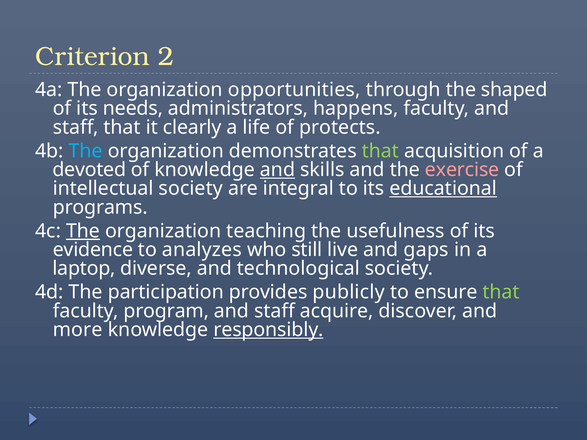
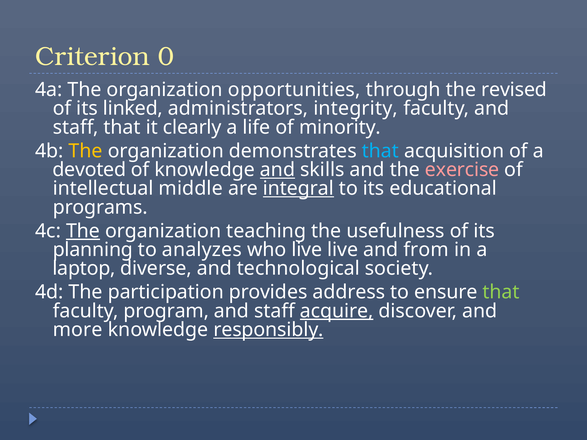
2: 2 -> 0
shaped: shaped -> revised
needs: needs -> linked
happens: happens -> integrity
protects: protects -> minority
The at (86, 151) colour: light blue -> yellow
that at (380, 151) colour: light green -> light blue
intellectual society: society -> middle
integral underline: none -> present
educational underline: present -> none
evidence: evidence -> planning
who still: still -> live
gaps: gaps -> from
publicly: publicly -> address
acquire underline: none -> present
